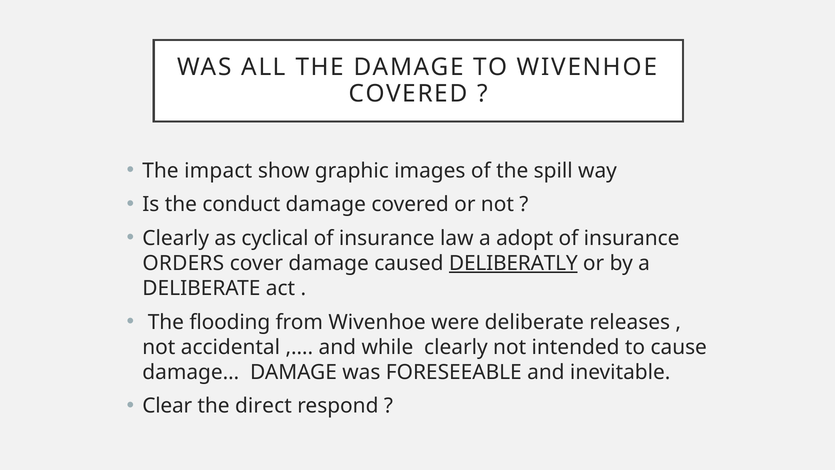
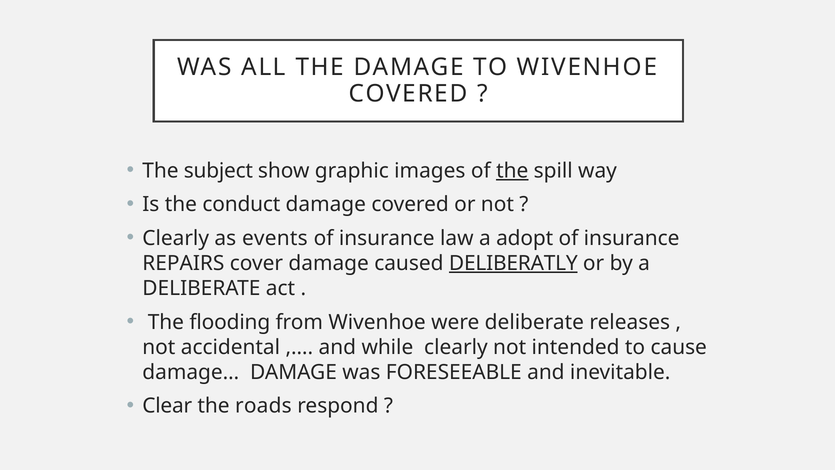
impact: impact -> subject
the at (512, 171) underline: none -> present
cyclical: cyclical -> events
ORDERS: ORDERS -> REPAIRS
direct: direct -> roads
